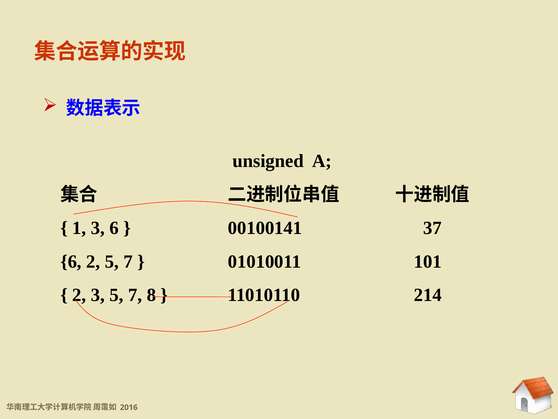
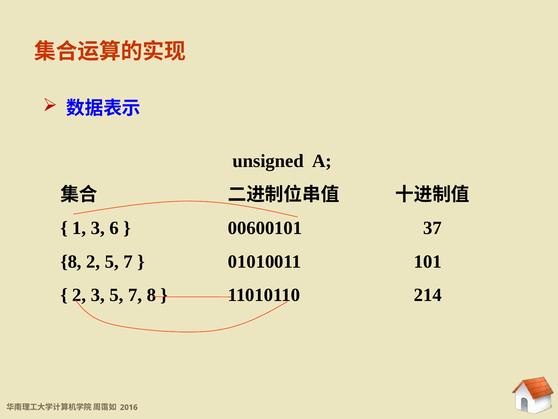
00100141: 00100141 -> 00600101
6 at (71, 261): 6 -> 8
